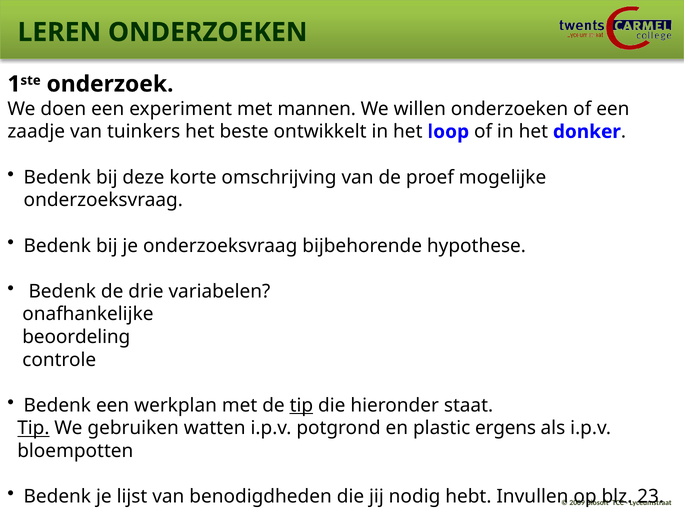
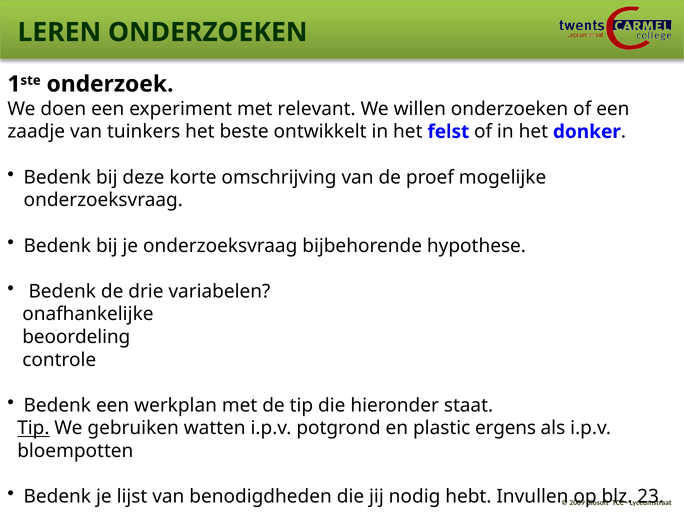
mannen: mannen -> relevant
loop: loop -> felst
tip at (301, 405) underline: present -> none
